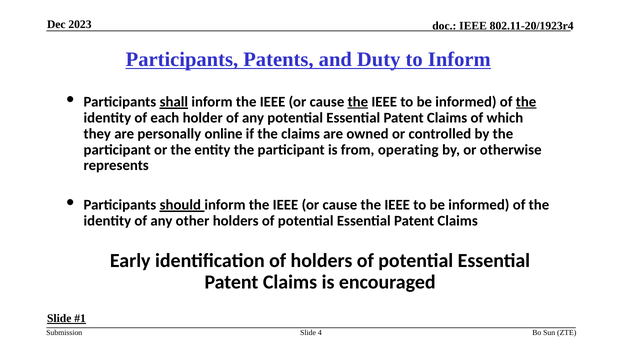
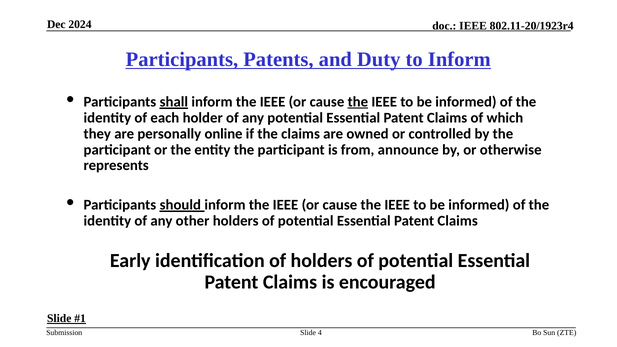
2023: 2023 -> 2024
the at (526, 102) underline: present -> none
operating: operating -> announce
